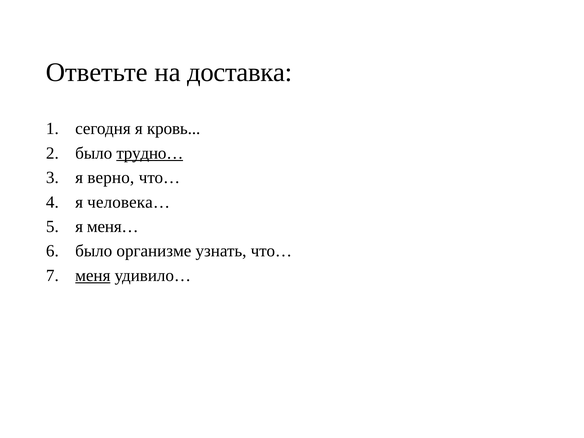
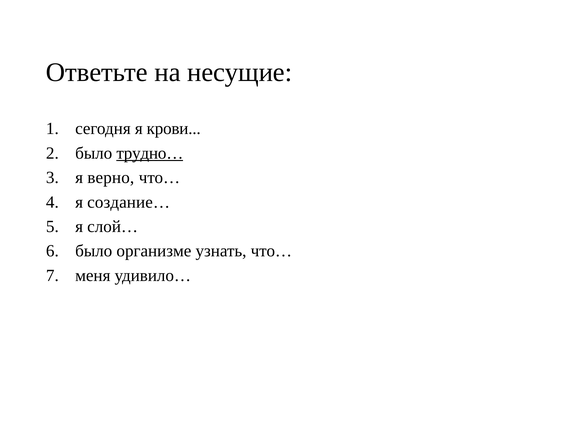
доставка: доставка -> несущие
кровь: кровь -> крови
человека…: человека… -> создание…
меня…: меня… -> слой…
меня underline: present -> none
